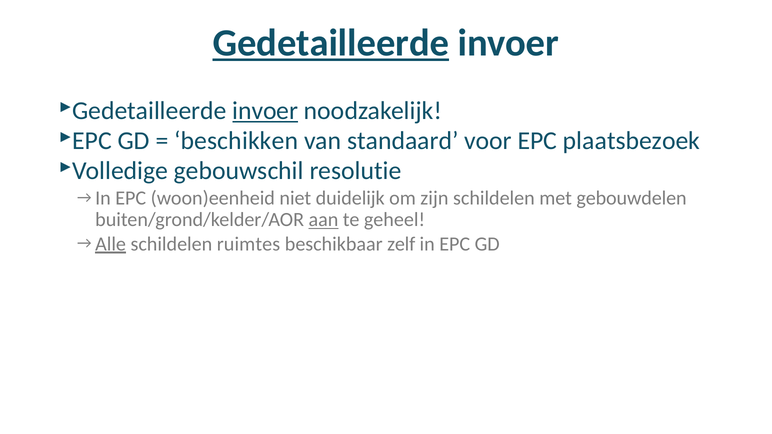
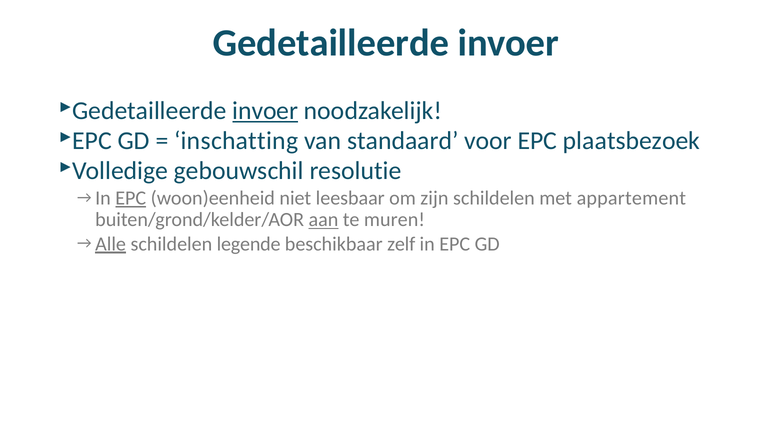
Gedetailleerde underline: present -> none
beschikken: beschikken -> inschatting
EPC at (131, 198) underline: none -> present
duidelijk: duidelijk -> leesbaar
gebouwdelen: gebouwdelen -> appartement
geheel: geheel -> muren
ruimtes: ruimtes -> legende
